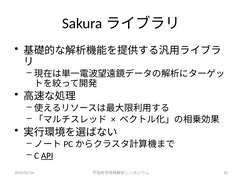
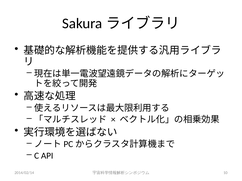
API underline: present -> none
